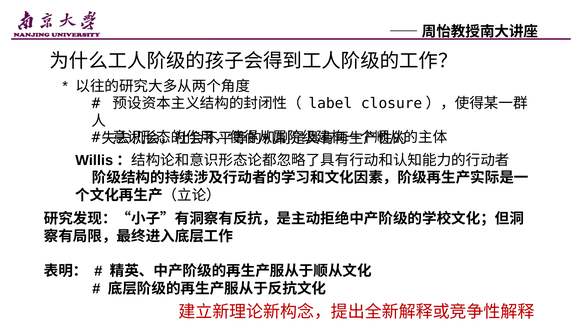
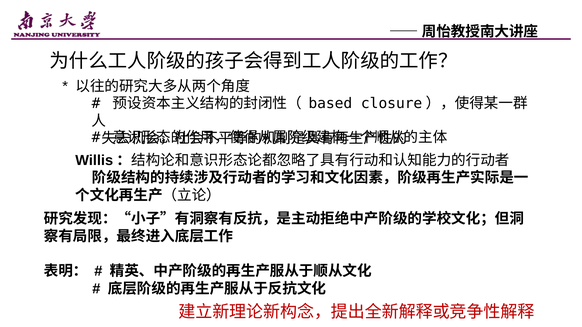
label: label -> based
